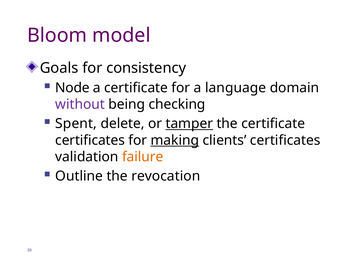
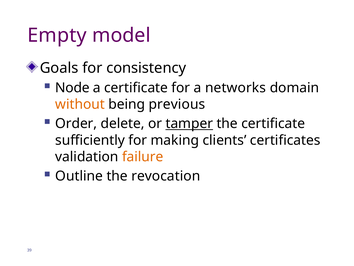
Bloom: Bloom -> Empty
language: language -> networks
without colour: purple -> orange
checking: checking -> previous
Spent: Spent -> Order
certificates at (90, 140): certificates -> sufficiently
making underline: present -> none
